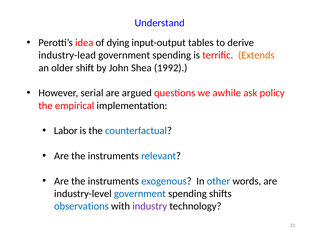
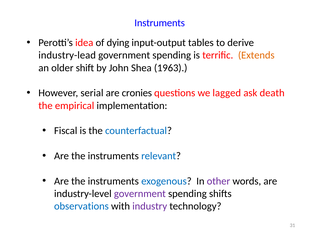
Understand at (160, 23): Understand -> Instruments
1992: 1992 -> 1963
argued: argued -> cronies
awhile: awhile -> lagged
policy: policy -> death
Labor: Labor -> Fiscal
other colour: blue -> purple
government at (140, 193) colour: blue -> purple
